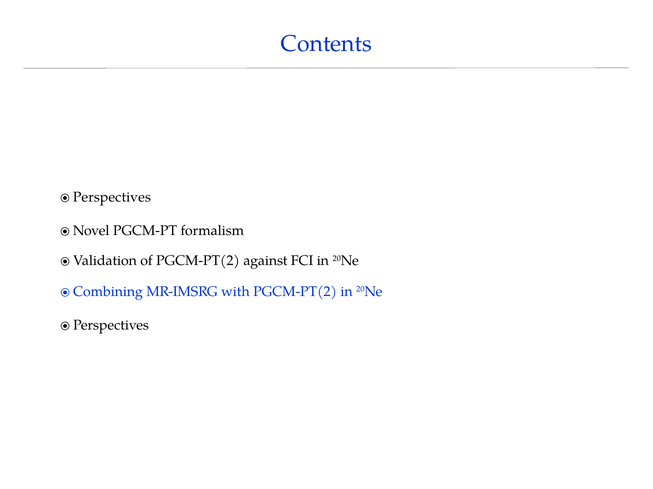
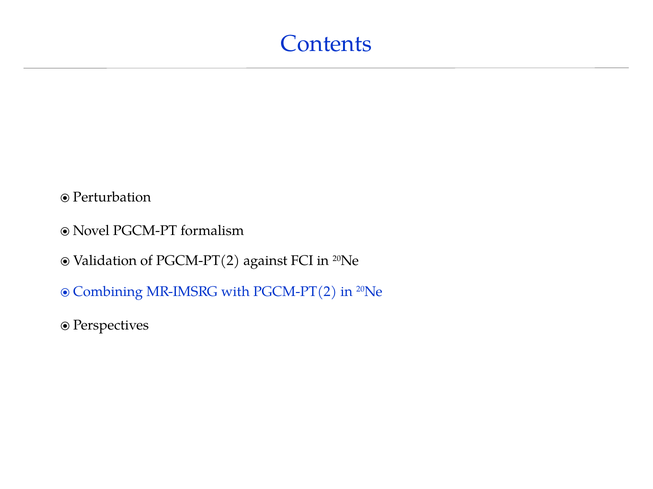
Perspectives at (112, 197): Perspectives -> Perturbation
